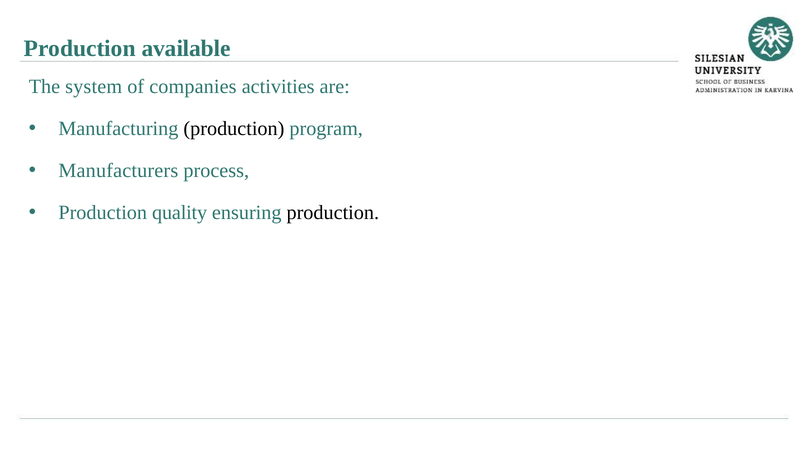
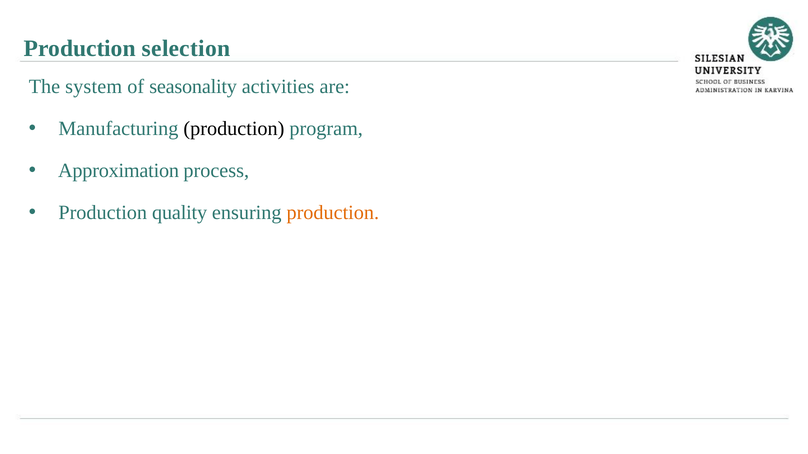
available: available -> selection
companies: companies -> seasonality
Manufacturers: Manufacturers -> Approximation
production at (333, 213) colour: black -> orange
